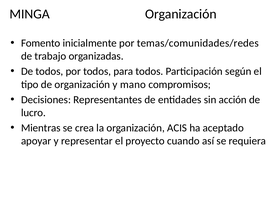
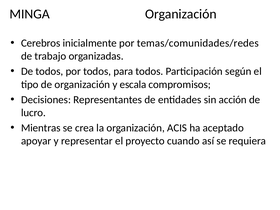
Fomento: Fomento -> Cerebros
mano: mano -> escala
